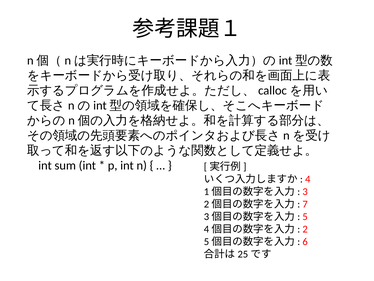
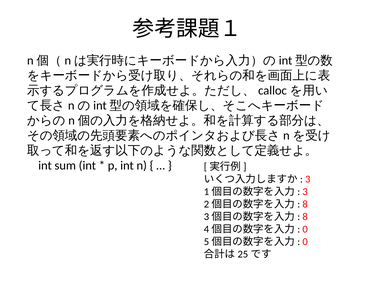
4 at (308, 179): 4 -> 3
7 at (305, 204): 7 -> 8
5 at (305, 216): 5 -> 8
2 at (305, 229): 2 -> 0
6 at (305, 241): 6 -> 0
